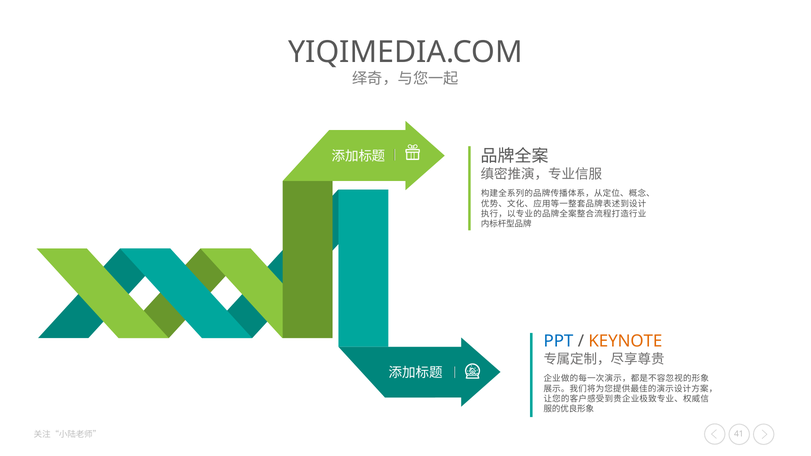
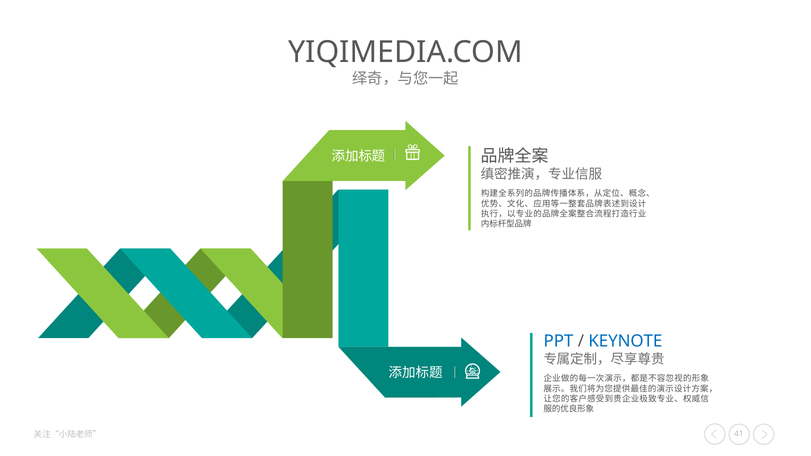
KEYNOTE colour: orange -> blue
